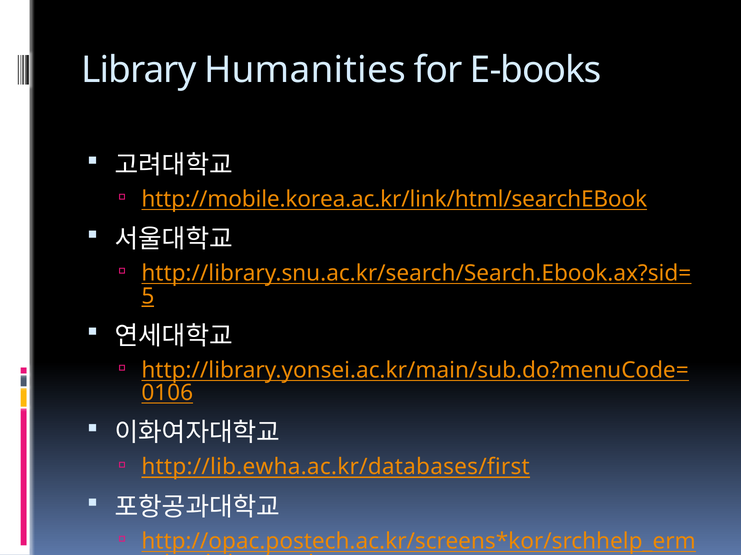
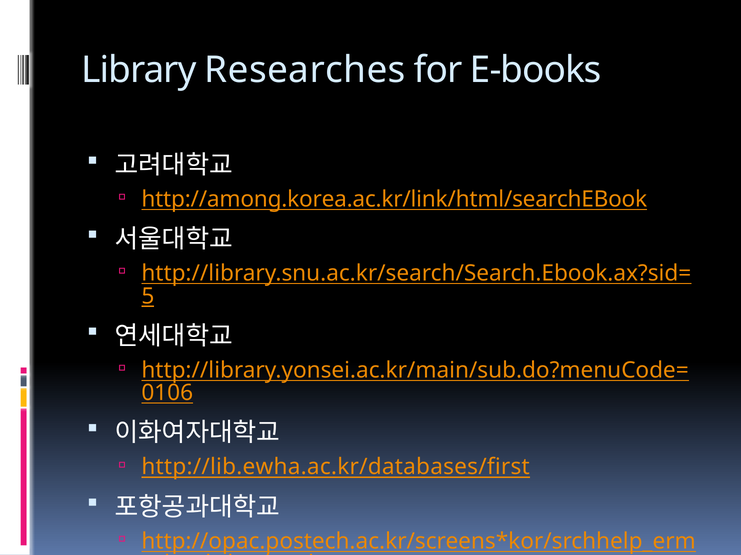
Humanities: Humanities -> Researches
http://mobile.korea.ac.kr/link/html/searchEBook: http://mobile.korea.ac.kr/link/html/searchEBook -> http://among.korea.ac.kr/link/html/searchEBook
